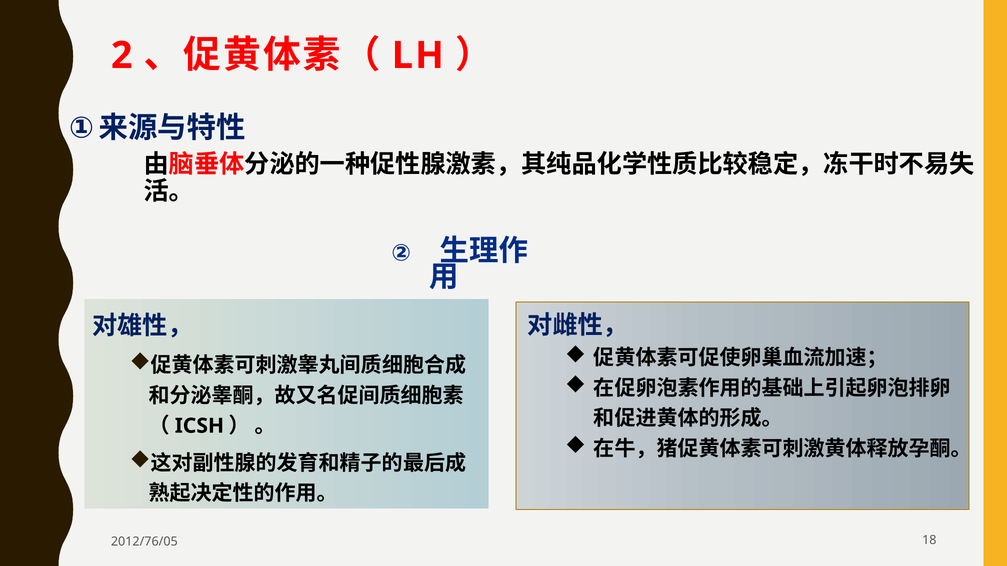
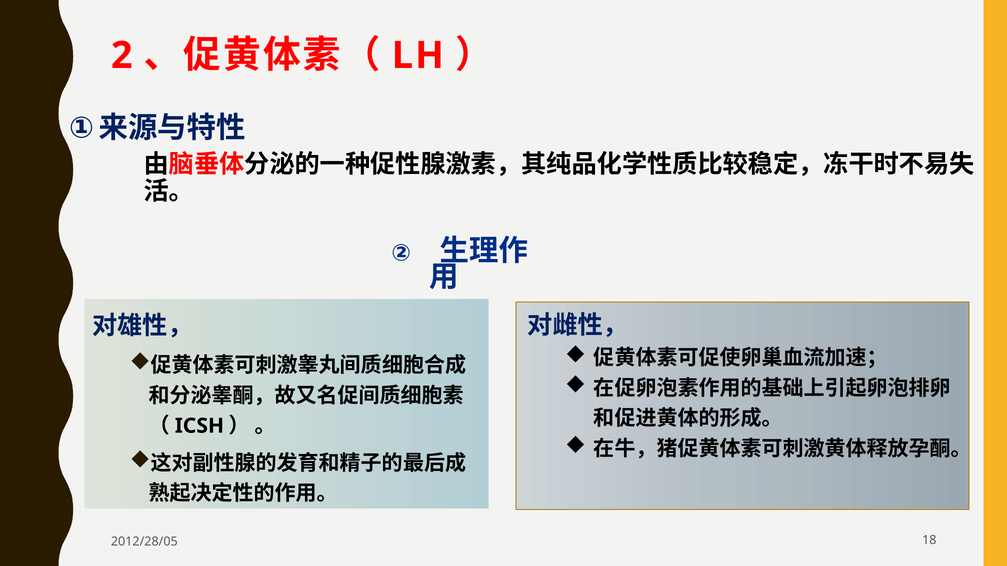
2012/76/05: 2012/76/05 -> 2012/28/05
